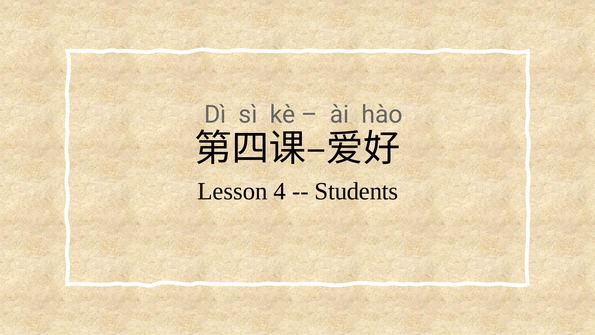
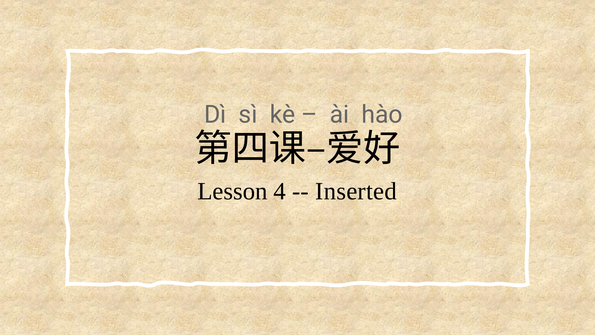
Students: Students -> Inserted
